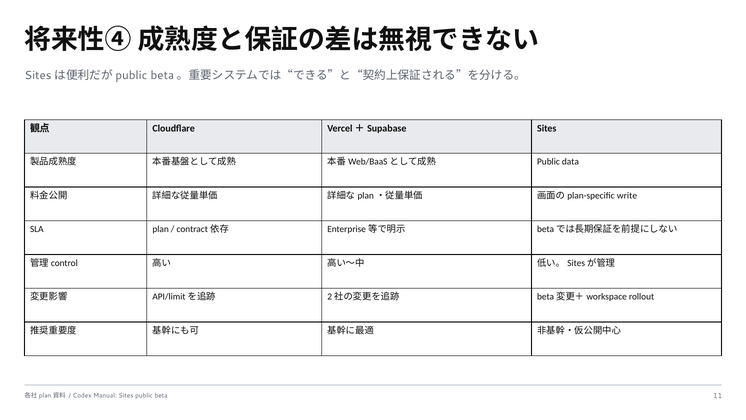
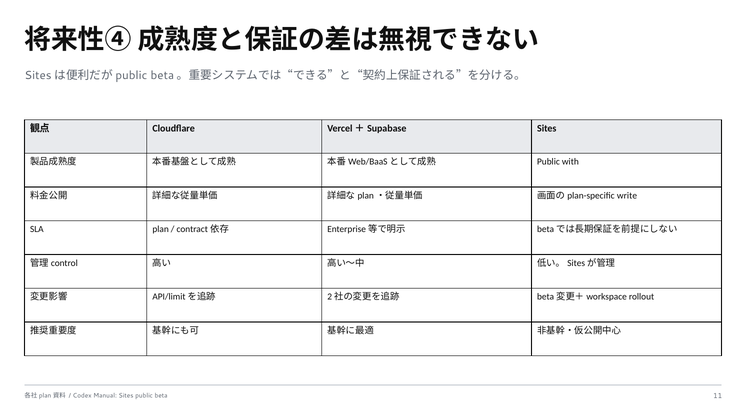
data: data -> with
